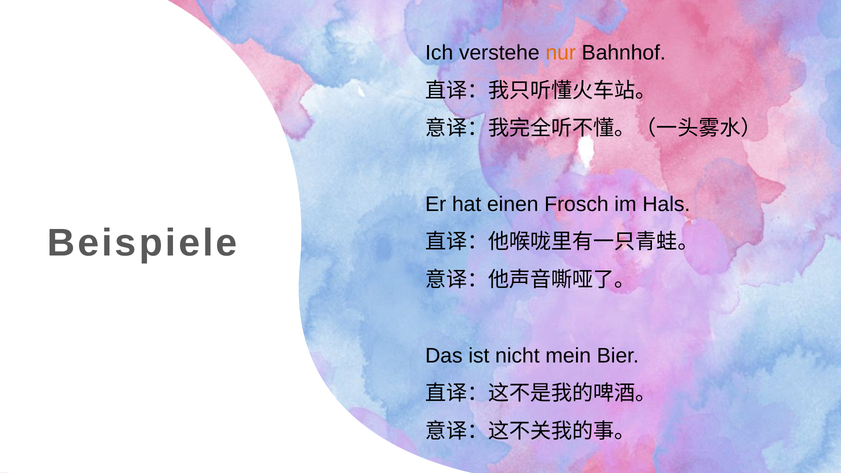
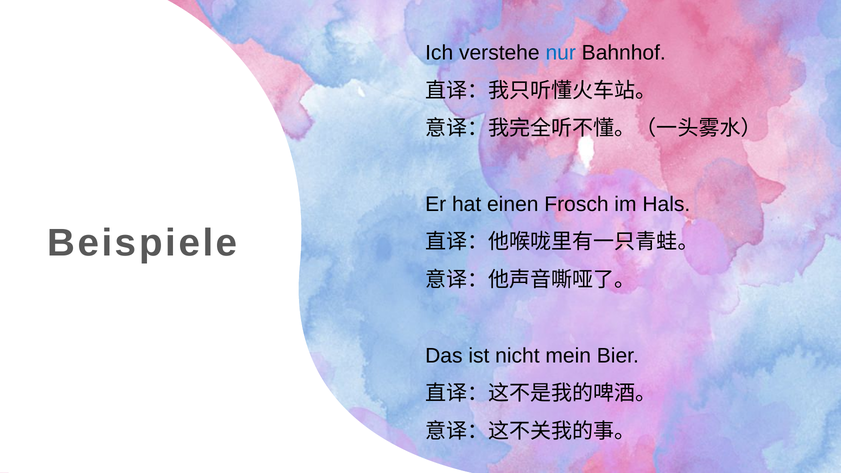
nur colour: orange -> blue
